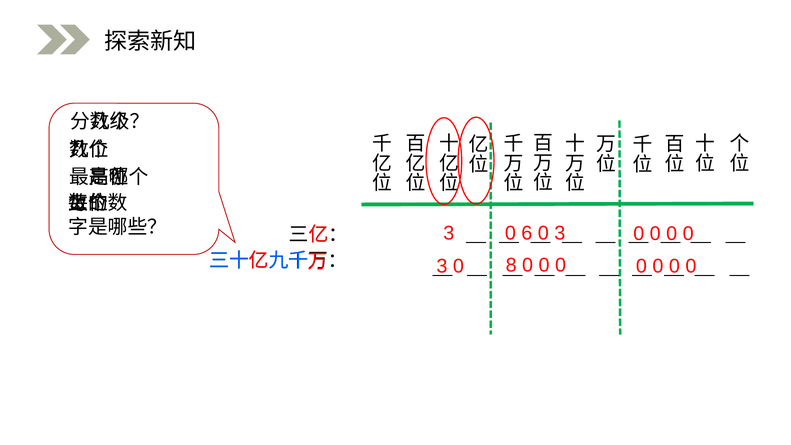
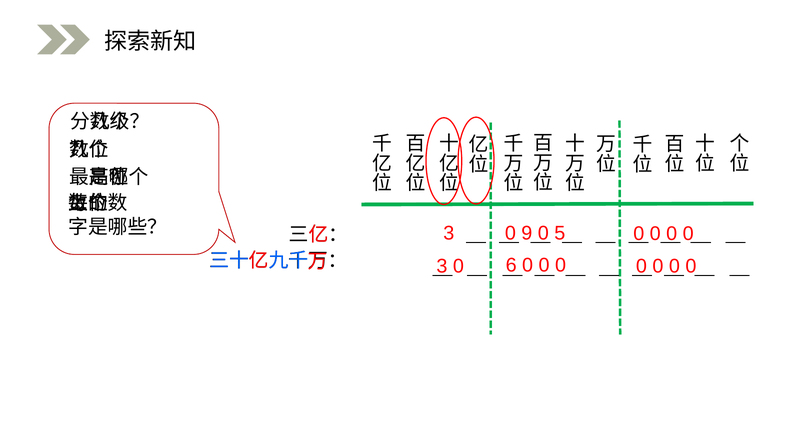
6: 6 -> 9
3 at (560, 233): 3 -> 5
8: 8 -> 6
